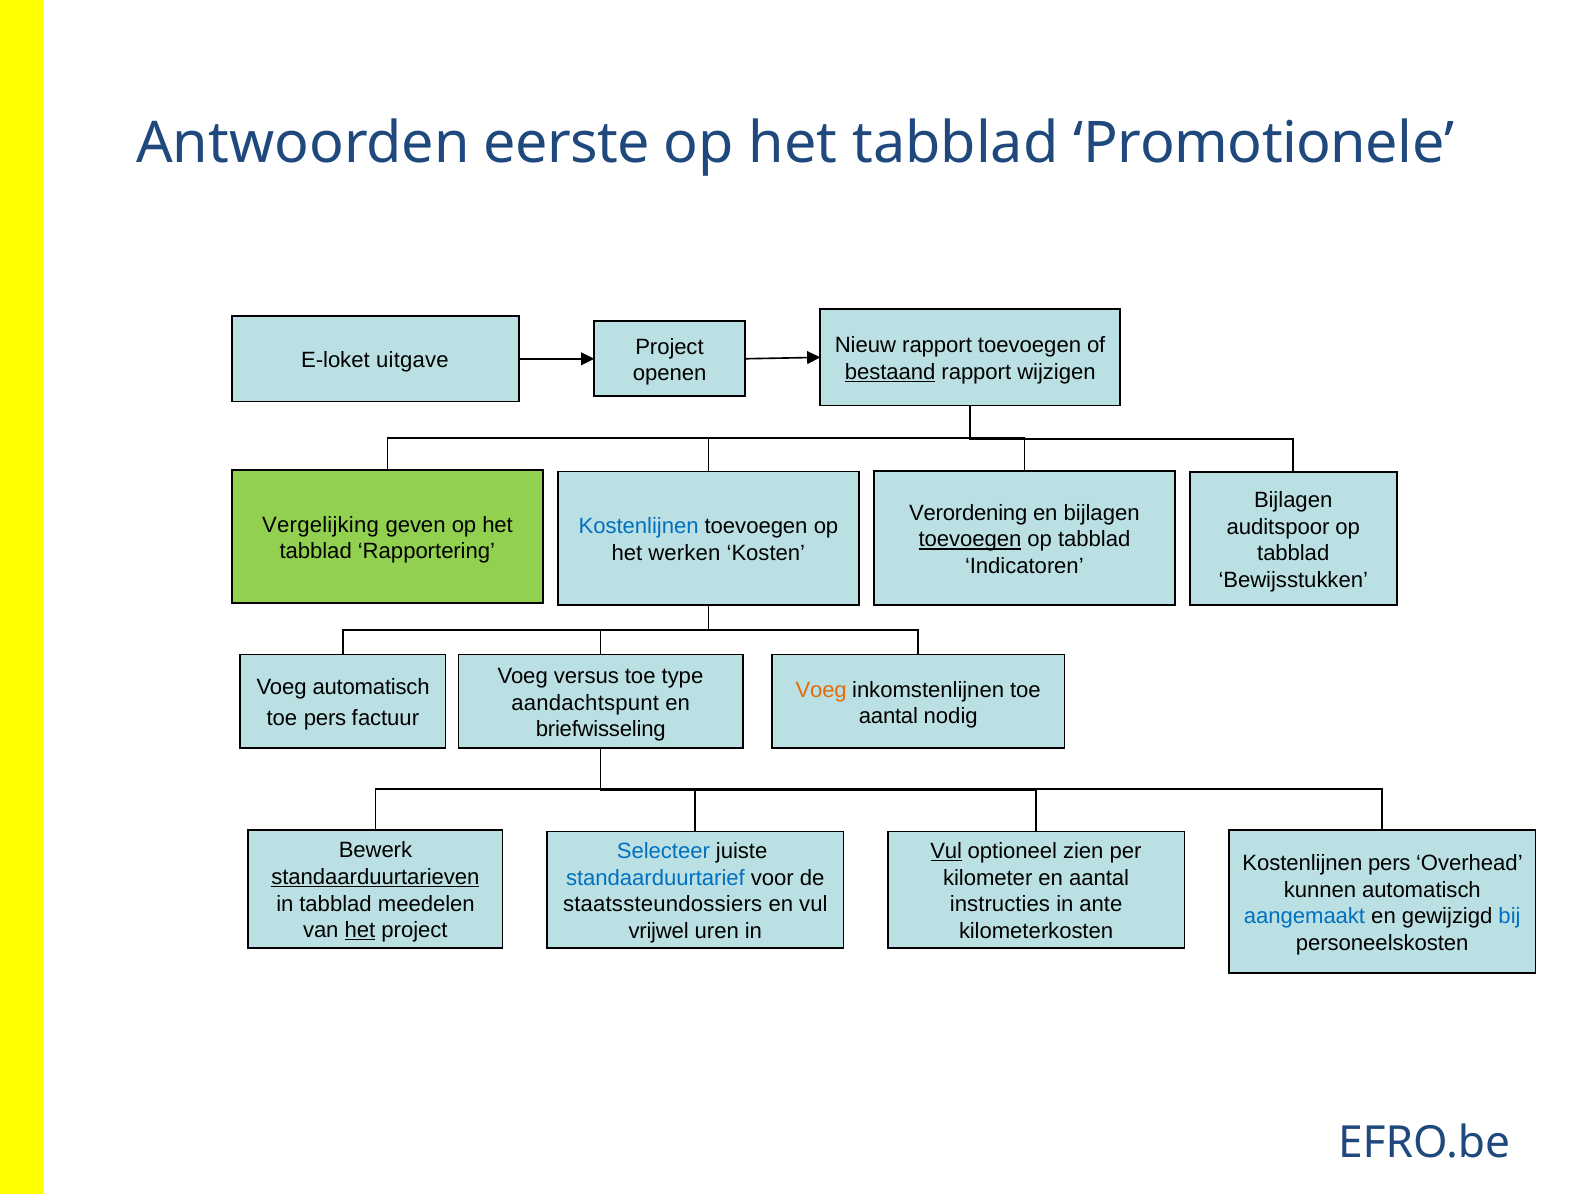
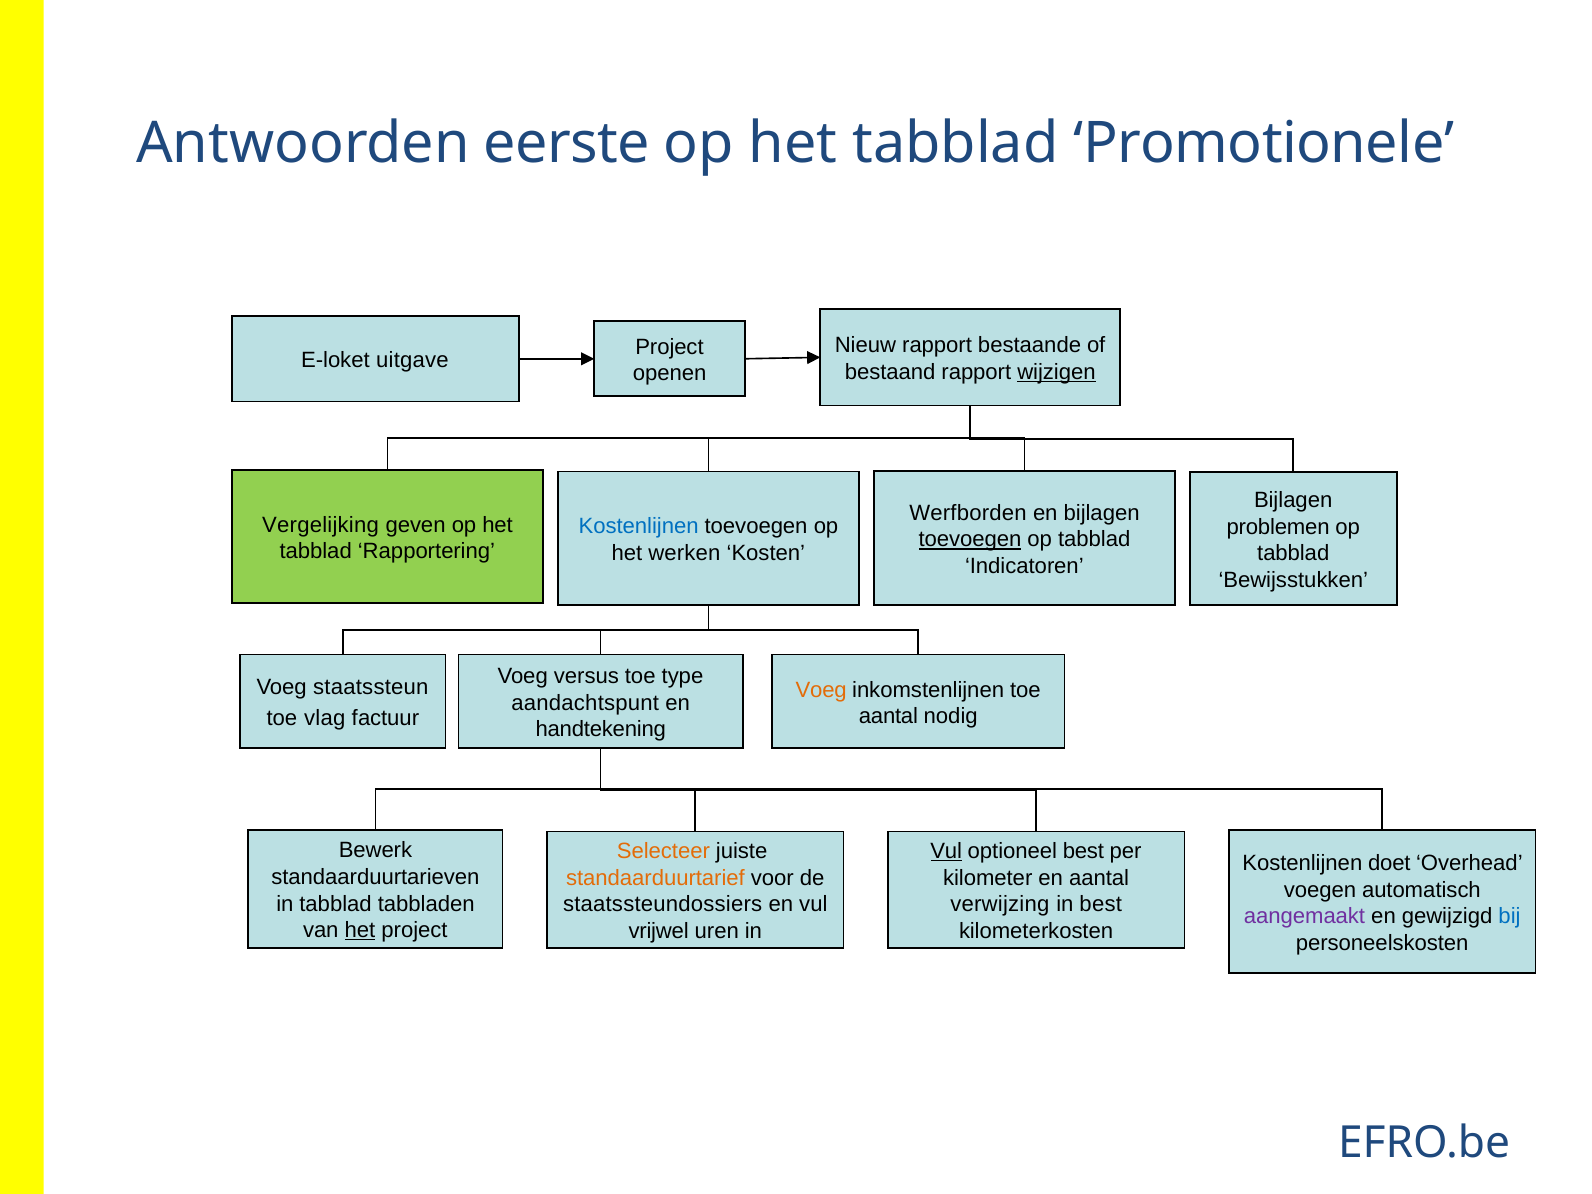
rapport toevoegen: toevoegen -> bestaande
bestaand underline: present -> none
wijzigen underline: none -> present
Verordening: Verordening -> Werfborden
auditspoor: auditspoor -> problemen
Voeg automatisch: automatisch -> staatssteun
toe pers: pers -> vlag
briefwisseling: briefwisseling -> handtekening
Selecteer colour: blue -> orange
optioneel zien: zien -> best
Kostenlijnen pers: pers -> doet
standaarduurtarieven underline: present -> none
standaarduurtarief colour: blue -> orange
kunnen: kunnen -> voegen
meedelen: meedelen -> tabbladen
instructies: instructies -> verwijzing
in ante: ante -> best
aangemaakt colour: blue -> purple
